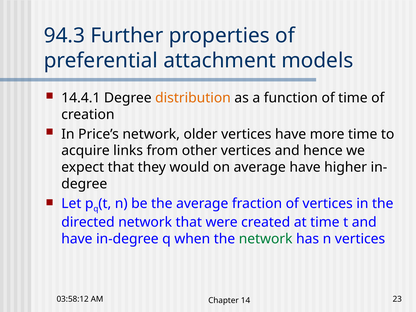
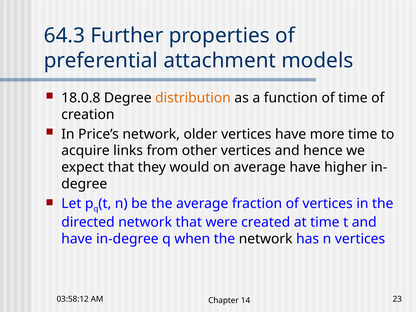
94.3: 94.3 -> 64.3
14.4.1: 14.4.1 -> 18.0.8
network at (266, 239) colour: green -> black
